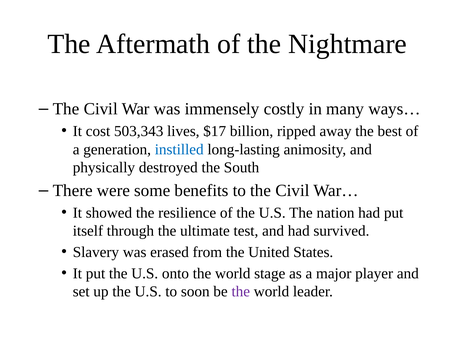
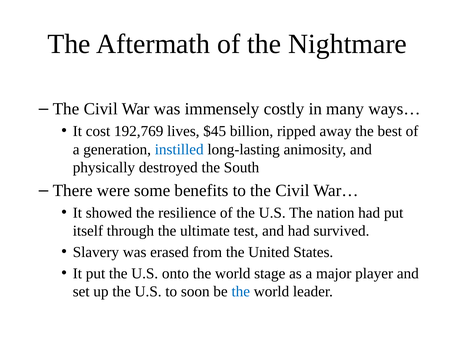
503,343: 503,343 -> 192,769
$17: $17 -> $45
the at (241, 292) colour: purple -> blue
